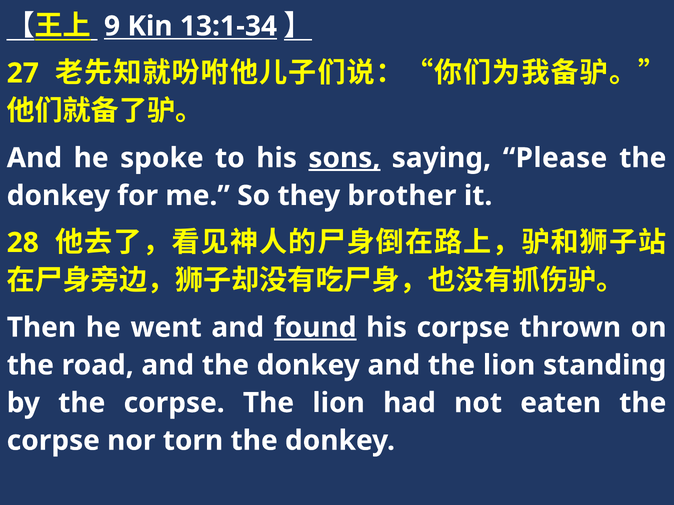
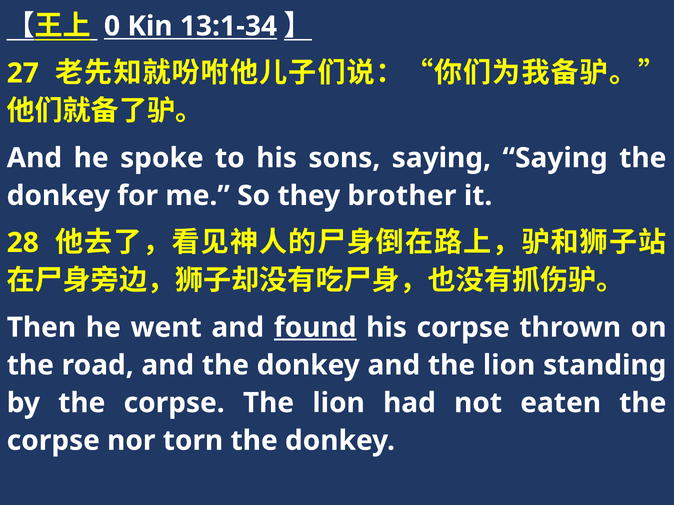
9: 9 -> 0
sons underline: present -> none
saying Please: Please -> Saying
